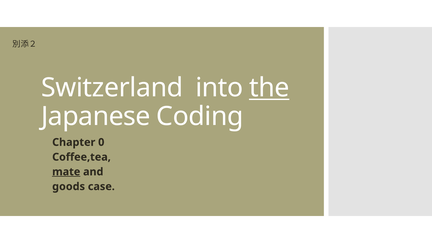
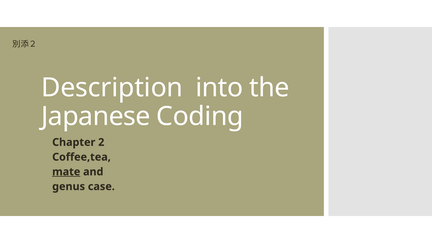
Switzerland: Switzerland -> Description
the underline: present -> none
0: 0 -> 2
goods: goods -> genus
